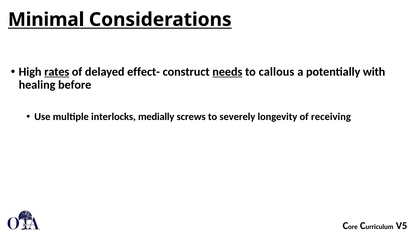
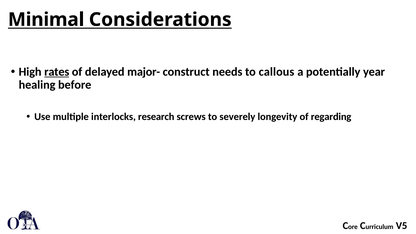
effect-: effect- -> major-
needs underline: present -> none
with: with -> year
medially: medially -> research
receiving: receiving -> regarding
